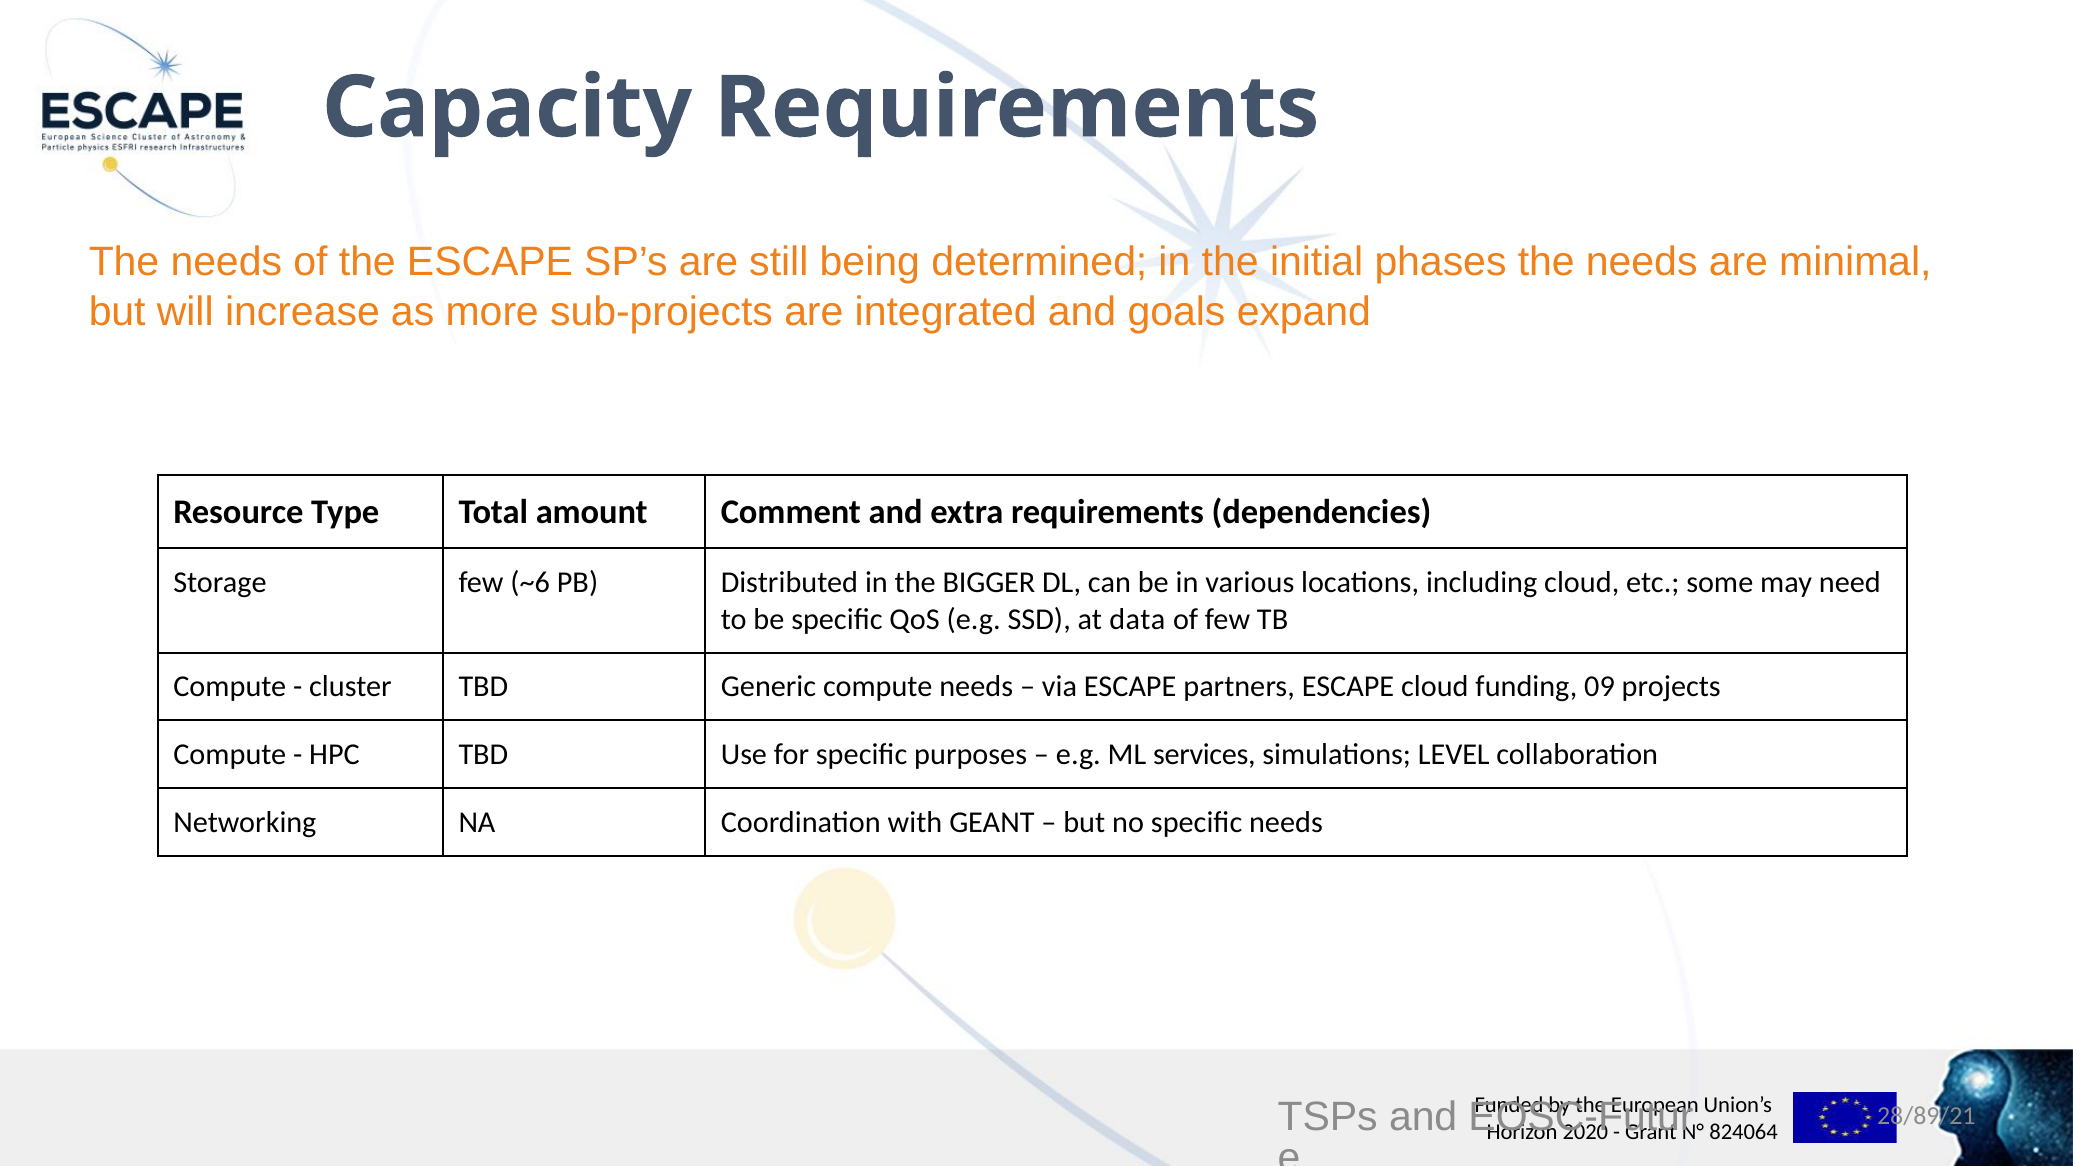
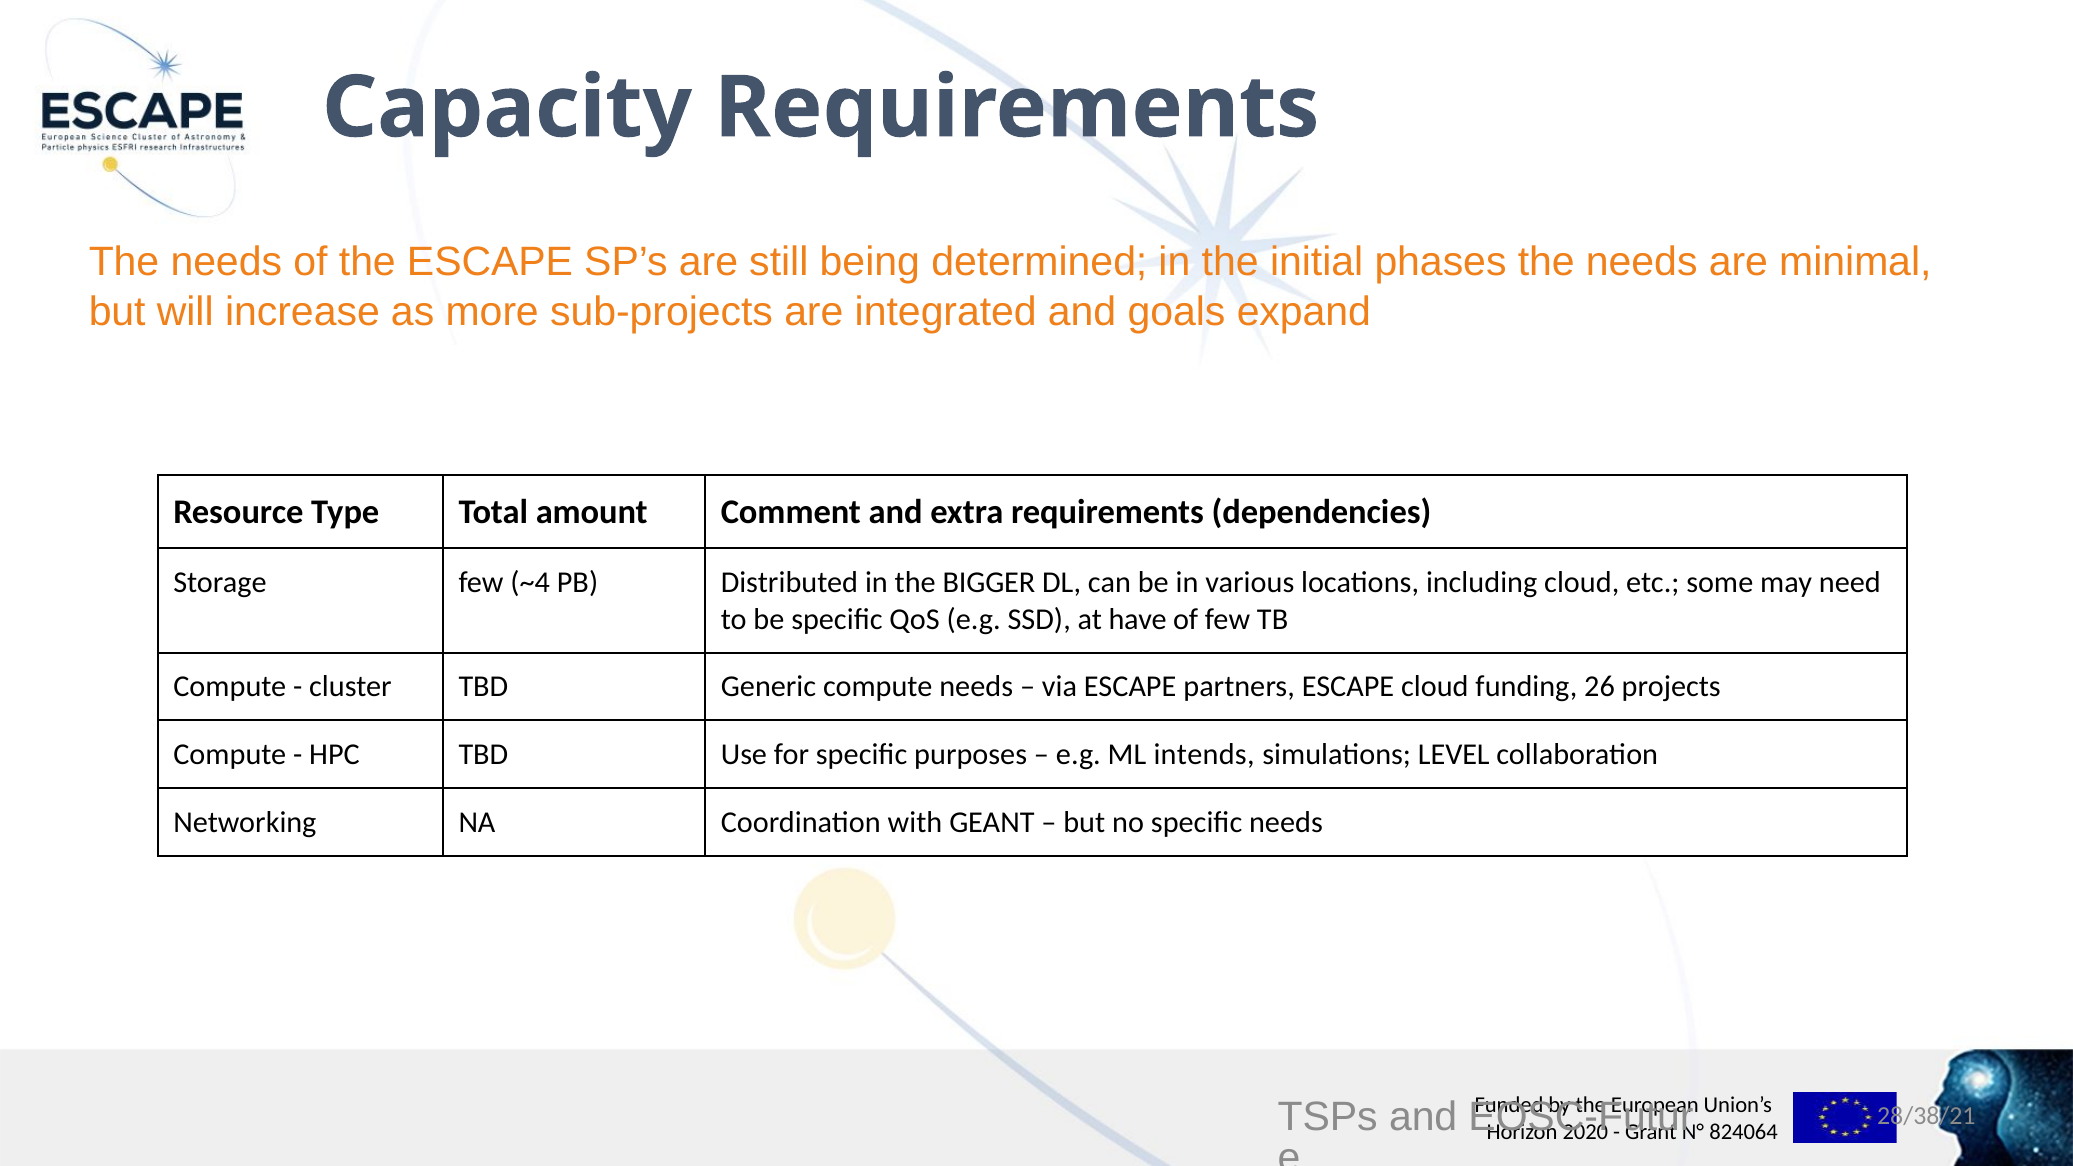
~6: ~6 -> ~4
data: data -> have
09: 09 -> 26
services: services -> intends
28/89/21: 28/89/21 -> 28/38/21
